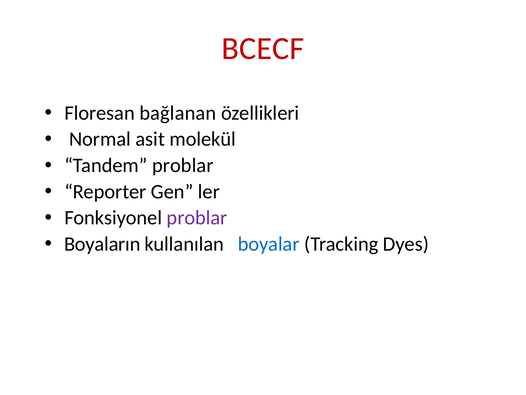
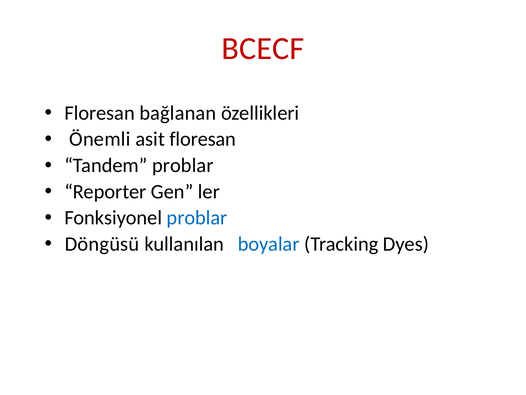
Normal: Normal -> Önemli
asit molekül: molekül -> floresan
problar at (197, 218) colour: purple -> blue
Boyaların: Boyaların -> Döngüsü
